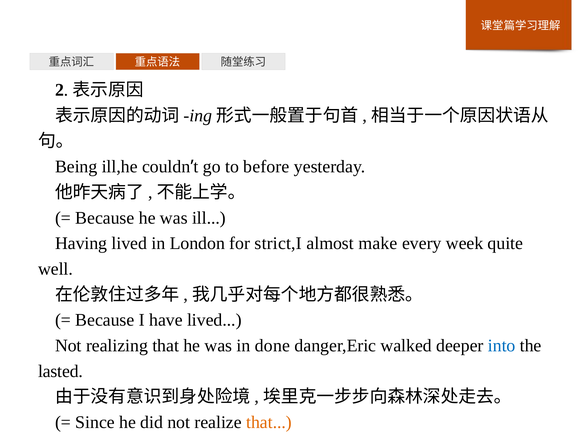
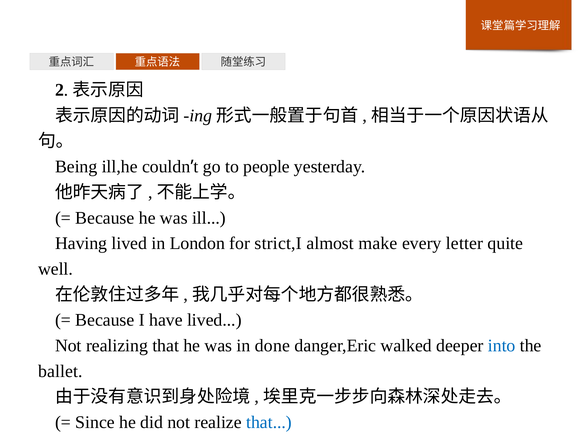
before: before -> people
week: week -> letter
lasted: lasted -> ballet
that at (269, 423) colour: orange -> blue
